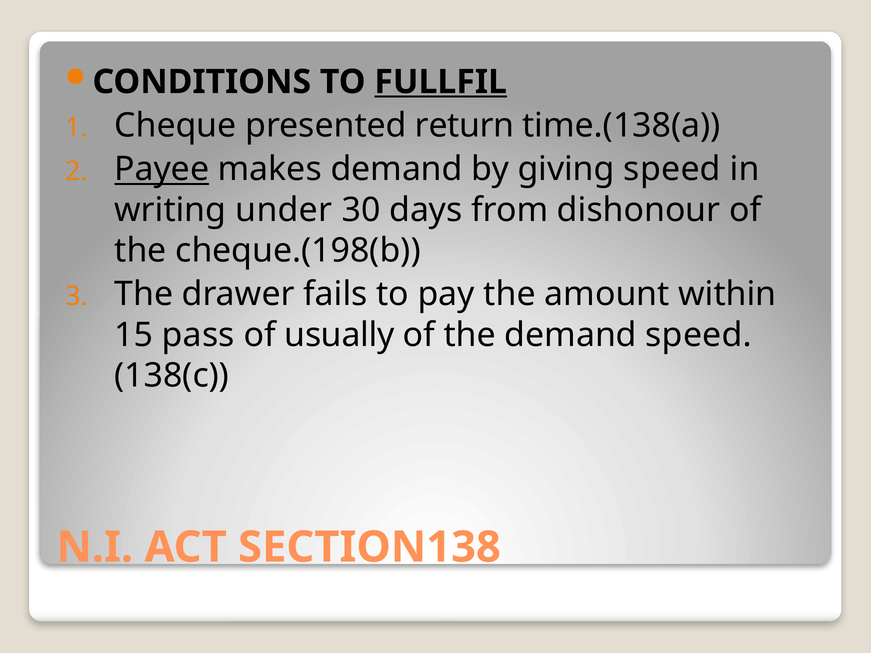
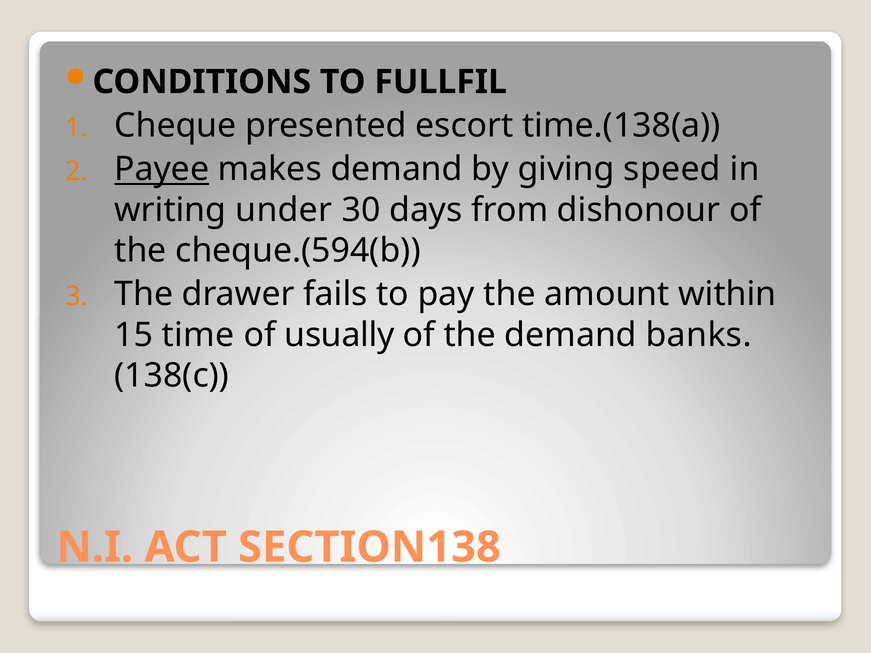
FULLFIL underline: present -> none
return: return -> escort
cheque.(198(b: cheque.(198(b -> cheque.(594(b
pass: pass -> time
demand speed: speed -> banks
